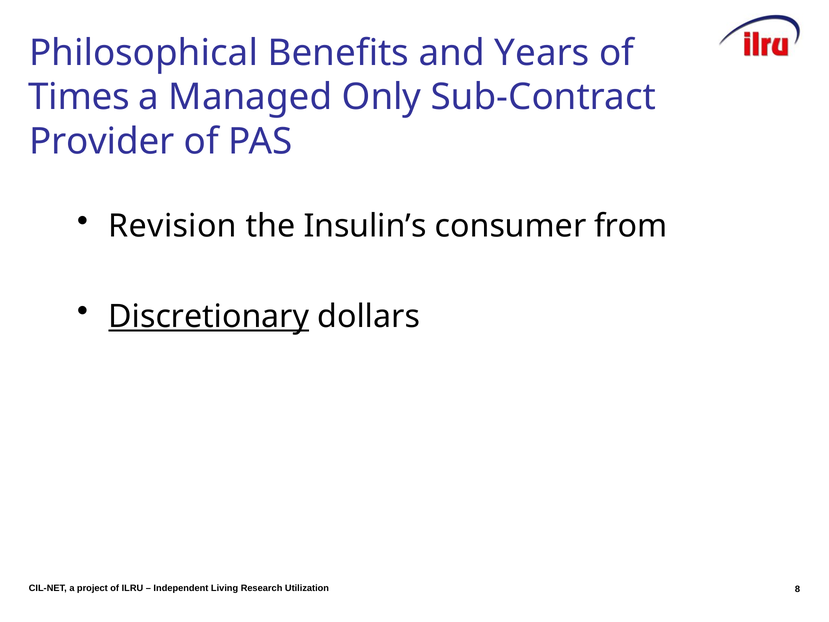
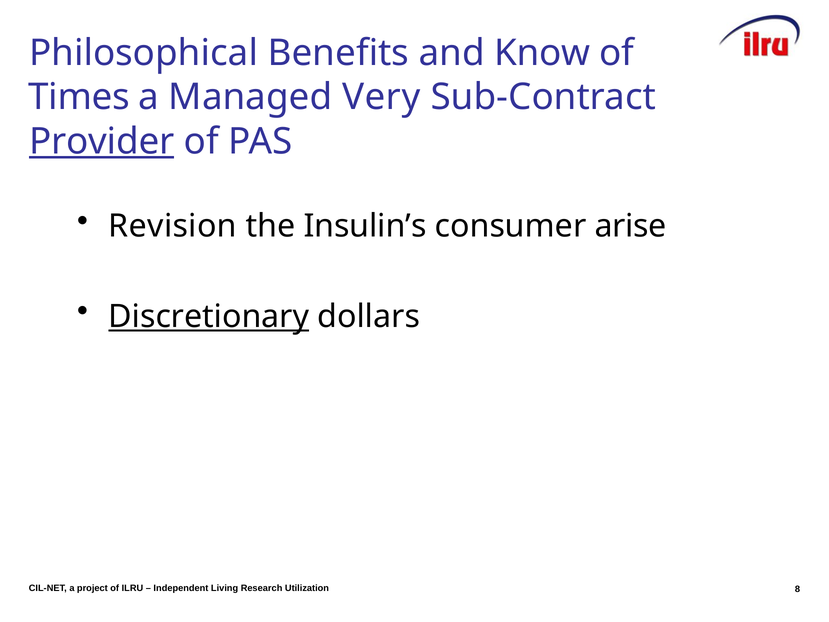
Years: Years -> Know
Only: Only -> Very
Provider underline: none -> present
from: from -> arise
